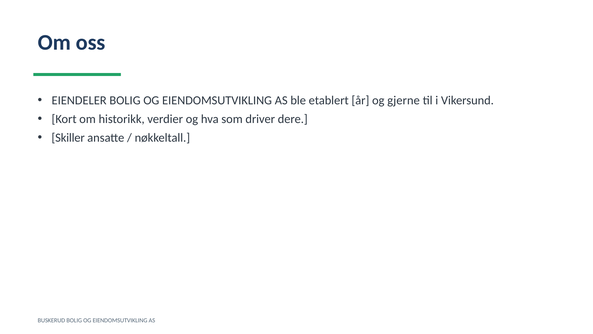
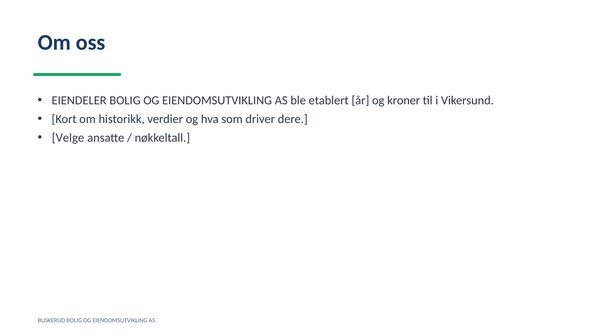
gjerne: gjerne -> kroner
Skiller: Skiller -> Velge
